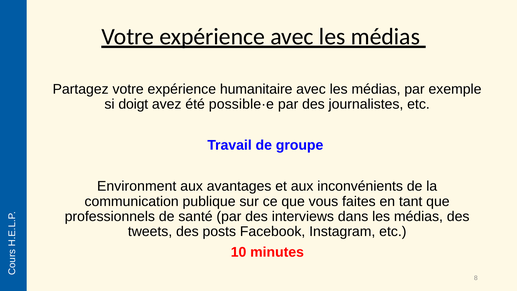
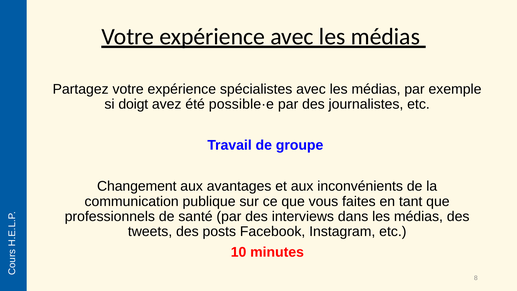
humanitaire: humanitaire -> spécialistes
Environment: Environment -> Changement
